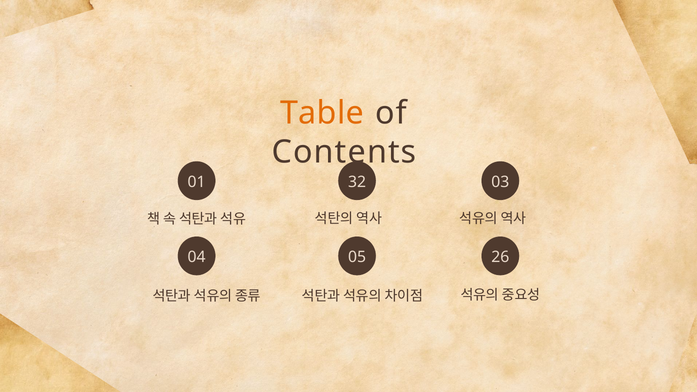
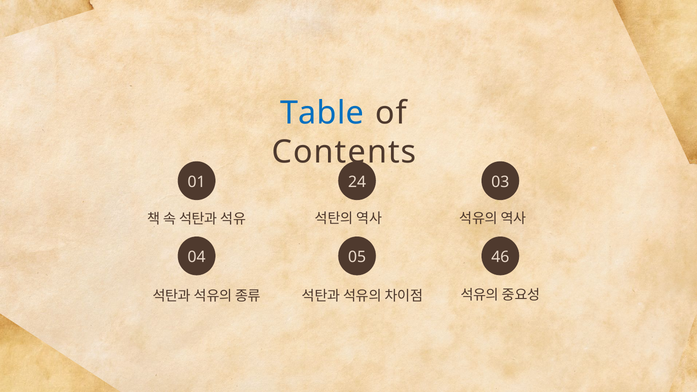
Table colour: orange -> blue
32: 32 -> 24
26: 26 -> 46
